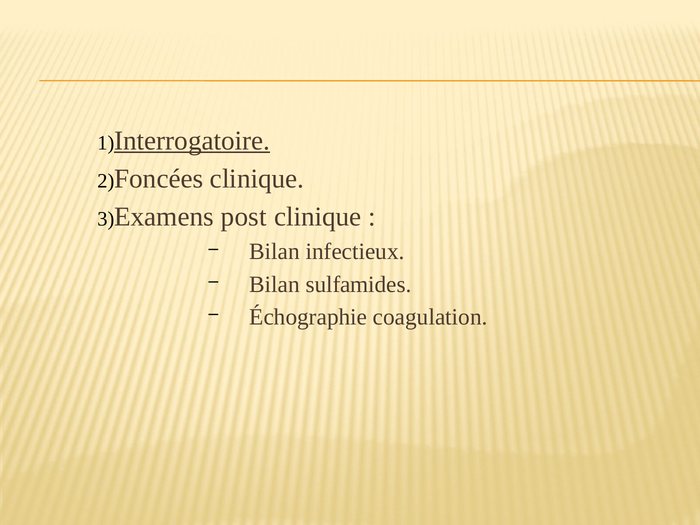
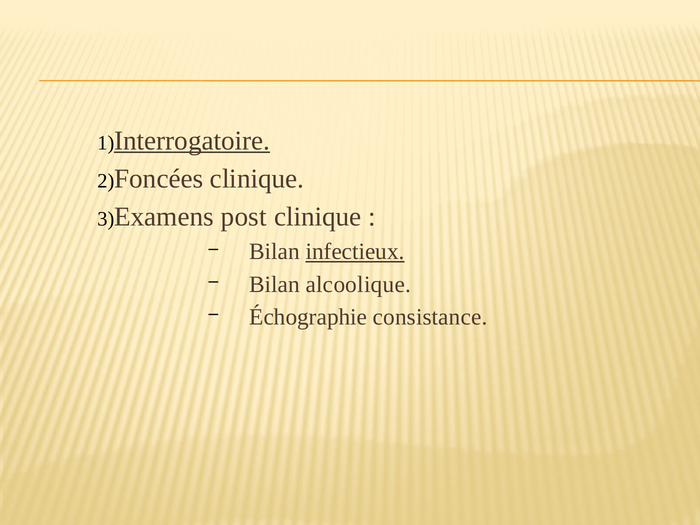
infectieux underline: none -> present
sulfamides: sulfamides -> alcoolique
coagulation: coagulation -> consistance
